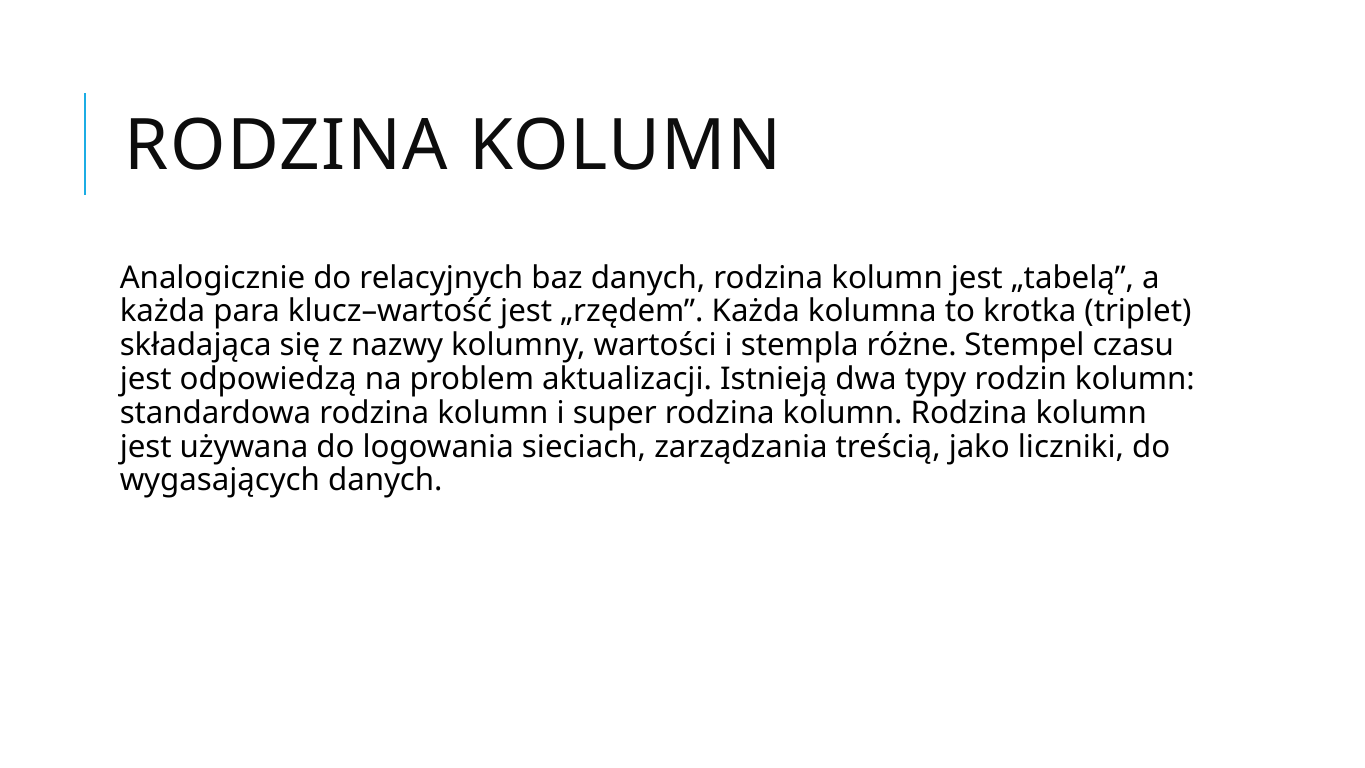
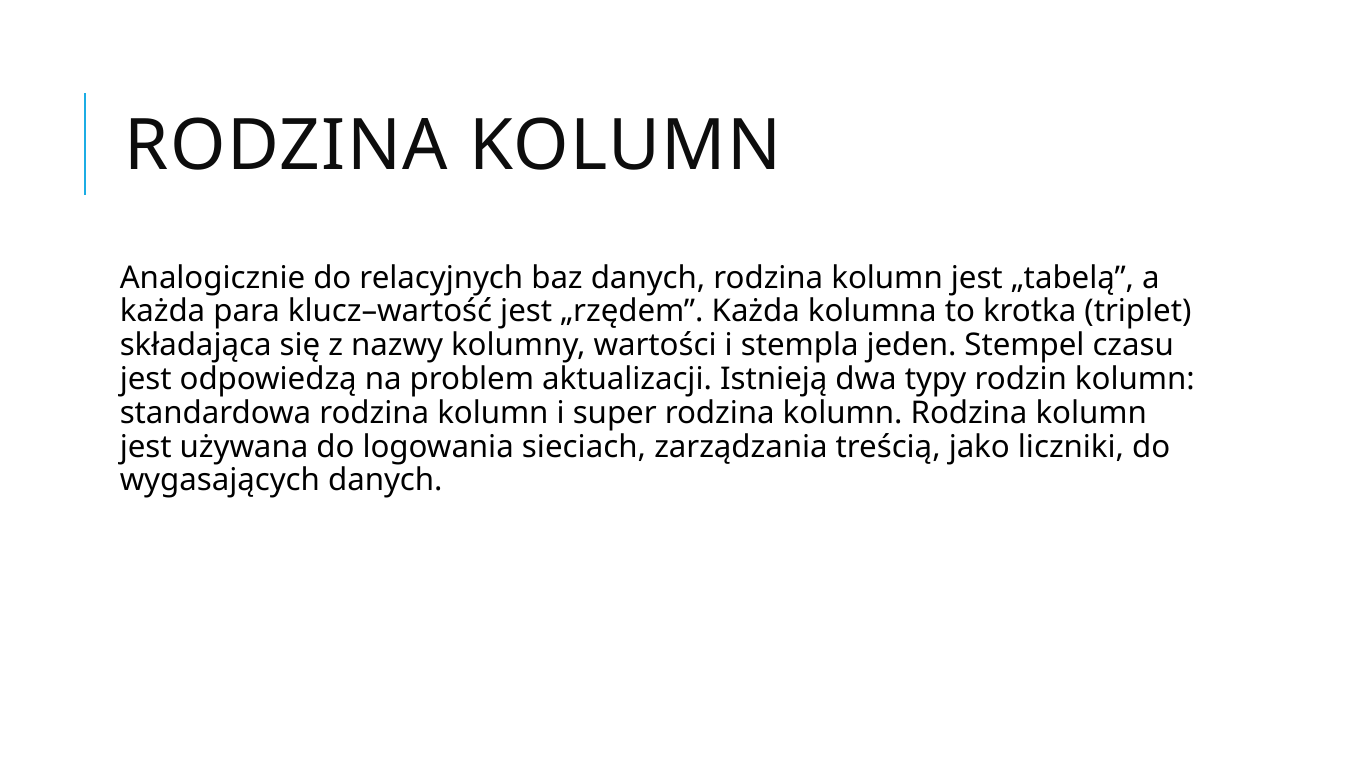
różne: różne -> jeden
